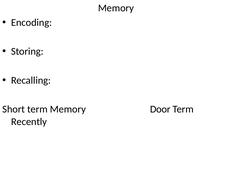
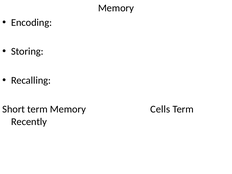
Door: Door -> Cells
